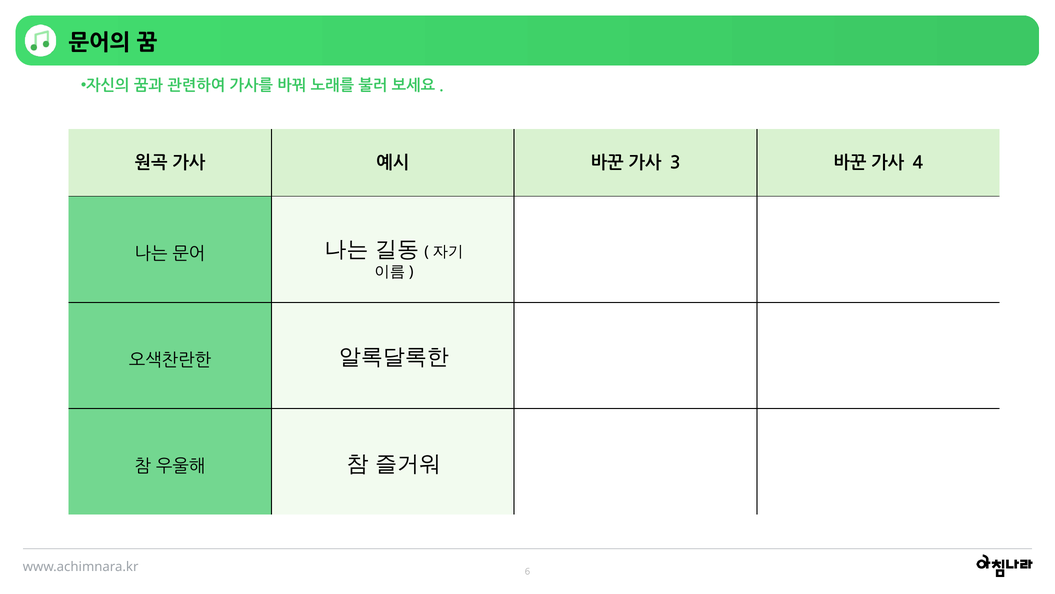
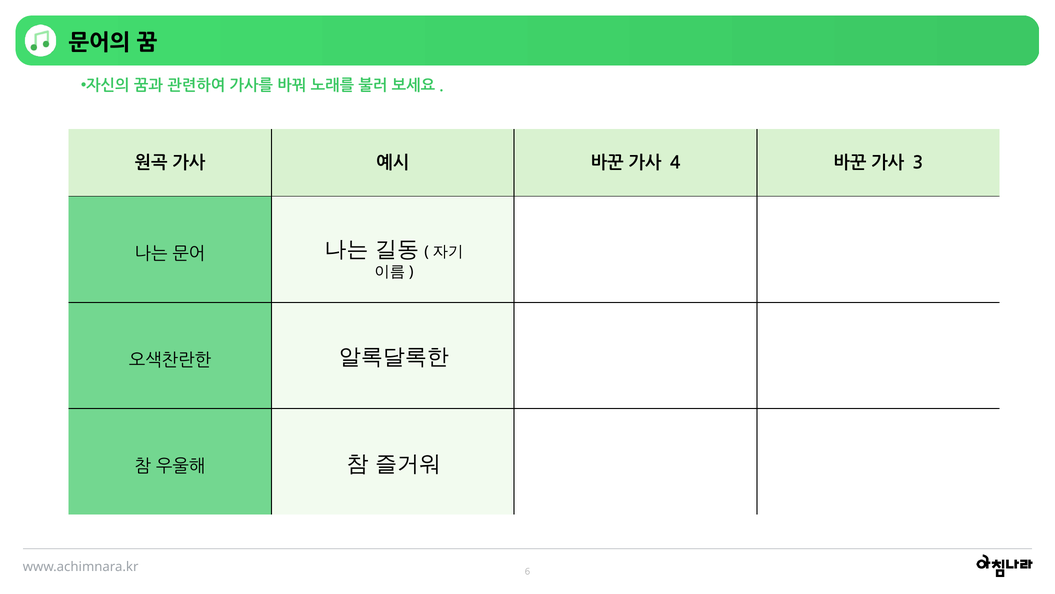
3: 3 -> 4
4: 4 -> 3
